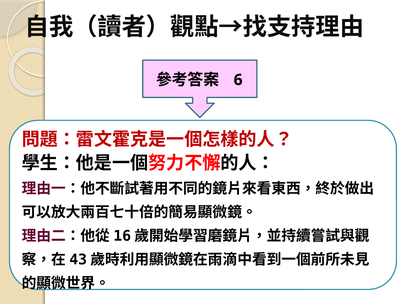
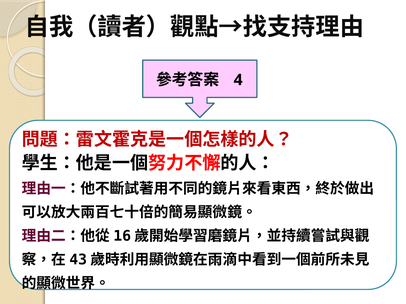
6: 6 -> 4
